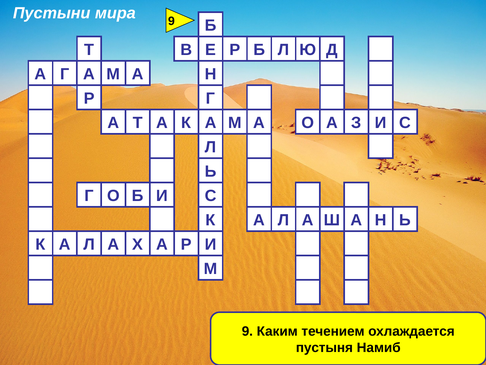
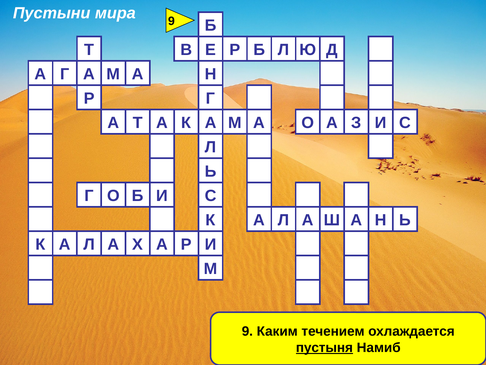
пустыня underline: none -> present
